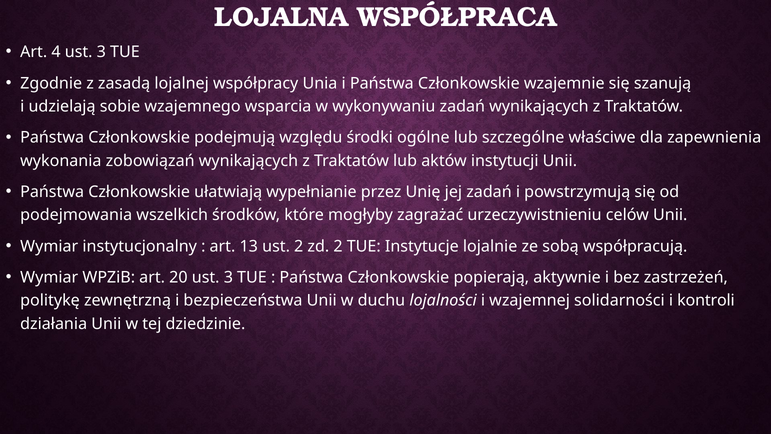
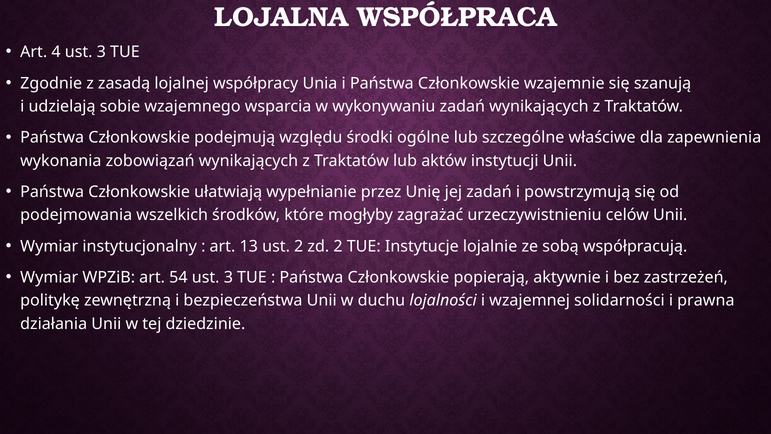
20: 20 -> 54
kontroli: kontroli -> prawna
